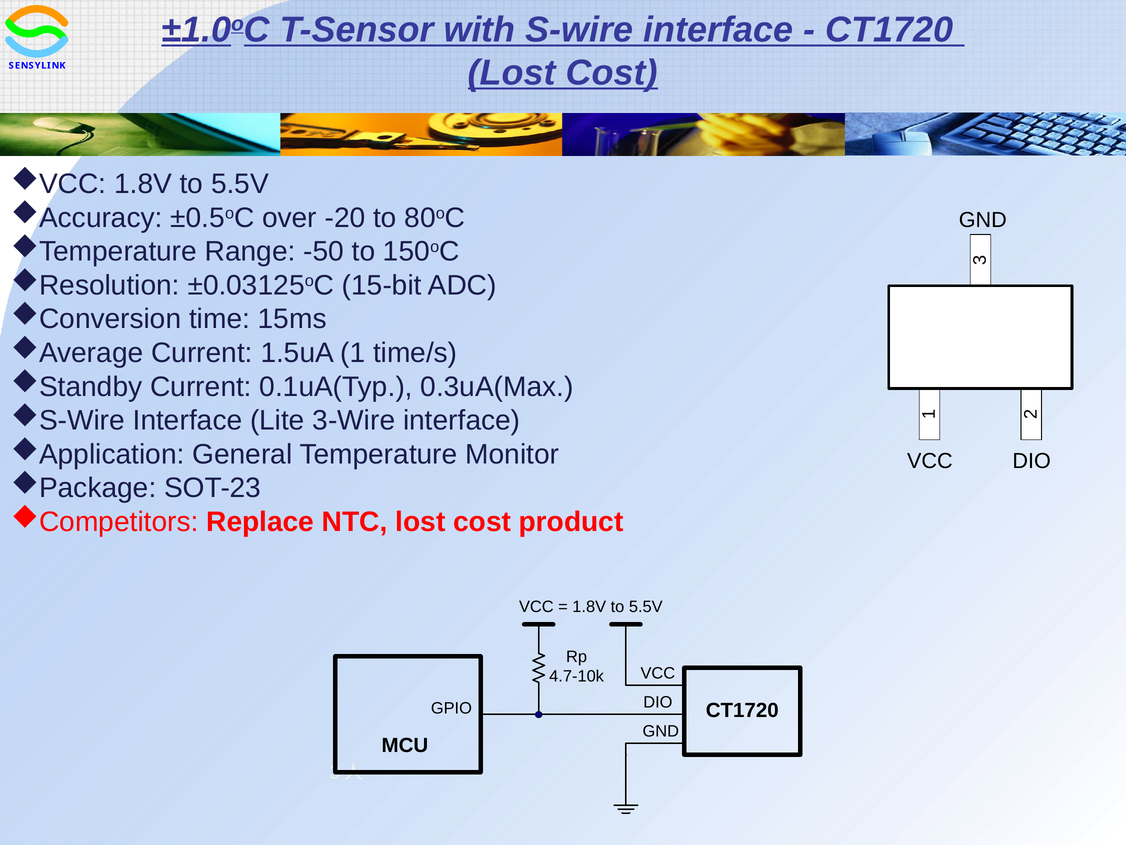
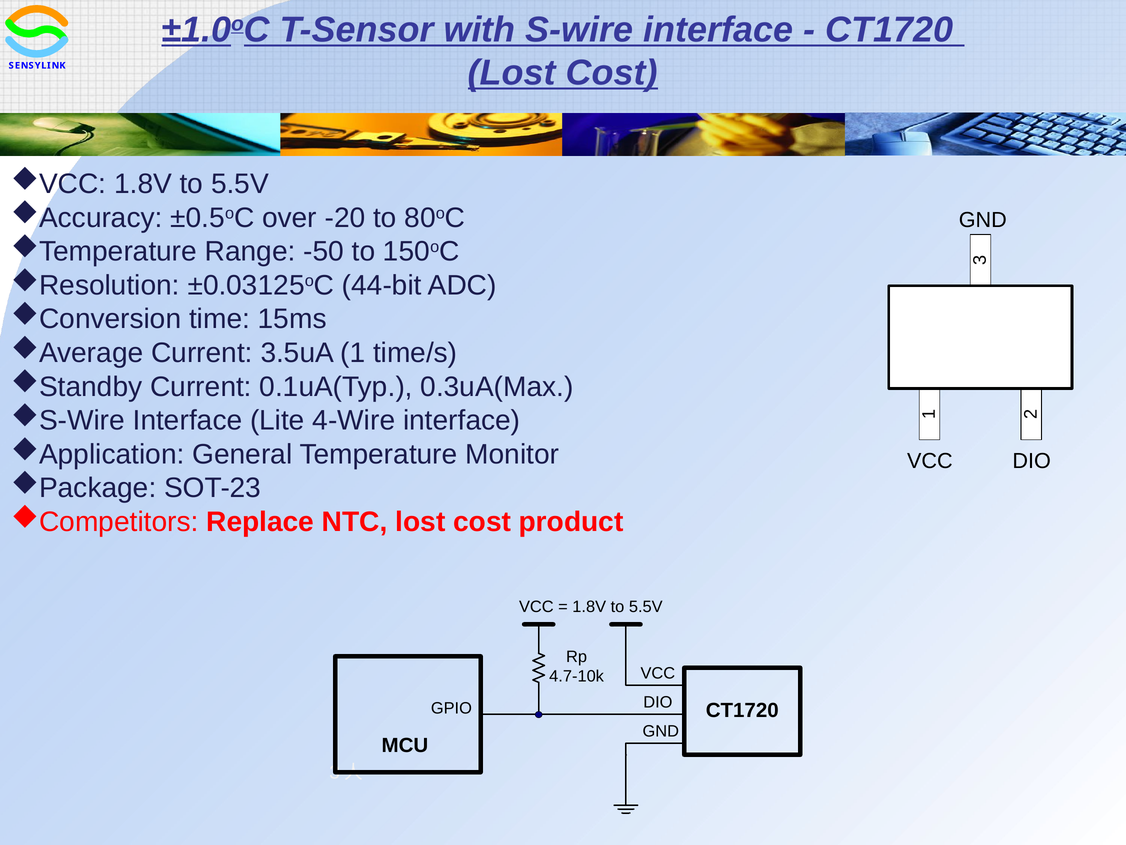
15-bit: 15-bit -> 44-bit
1.5uA: 1.5uA -> 3.5uA
3-Wire: 3-Wire -> 4-Wire
